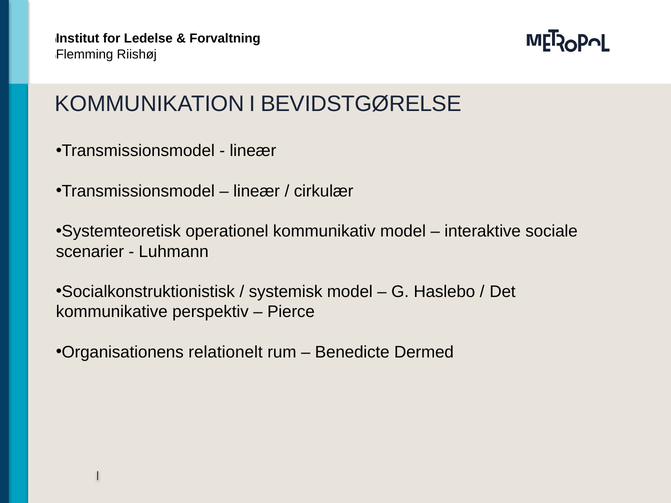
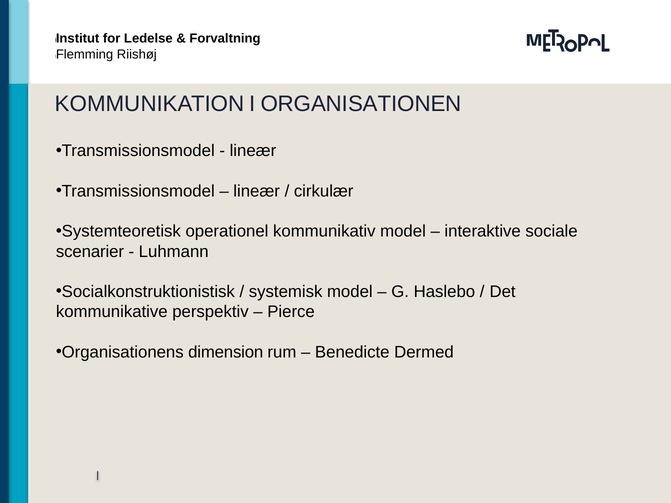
BEVIDSTGØRELSE: BEVIDSTGØRELSE -> ORGANISATIONEN
relationelt: relationelt -> dimension
